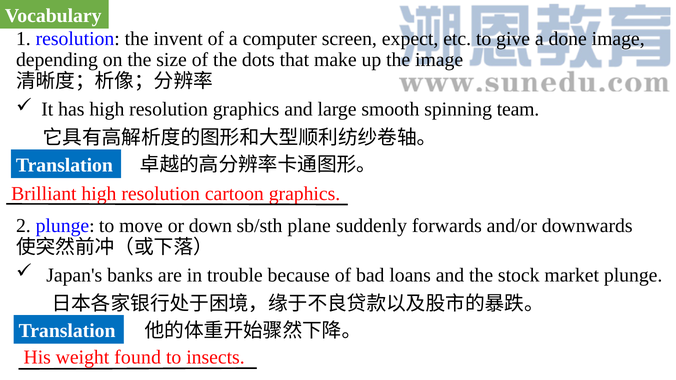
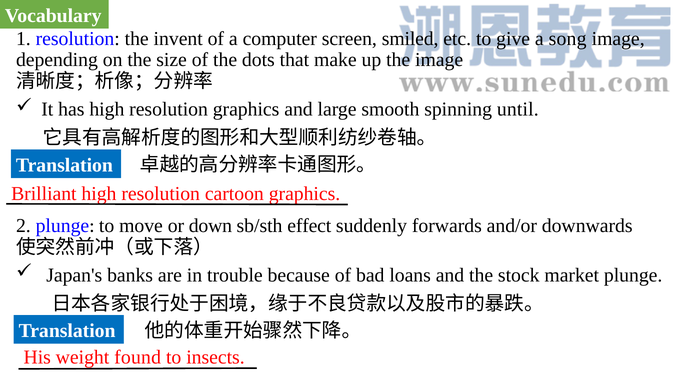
expect: expect -> smiled
done: done -> song
team: team -> until
plane: plane -> effect
